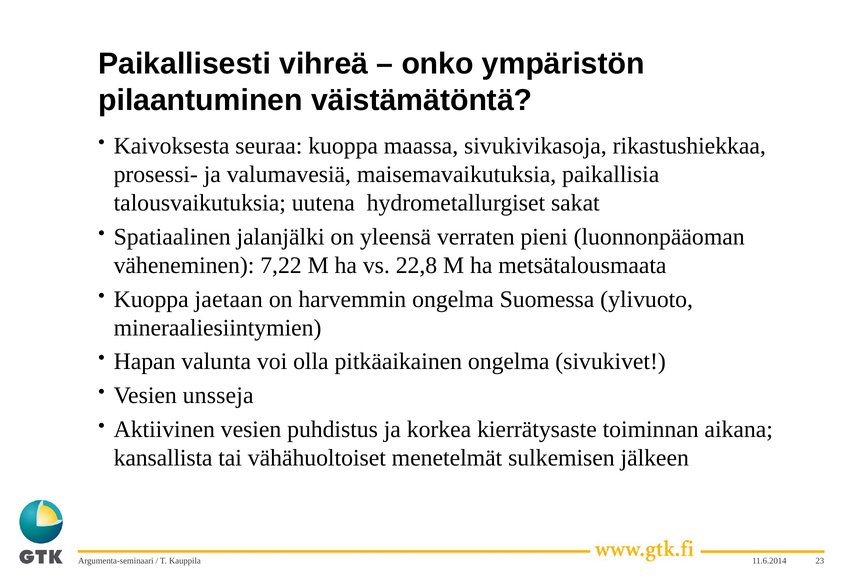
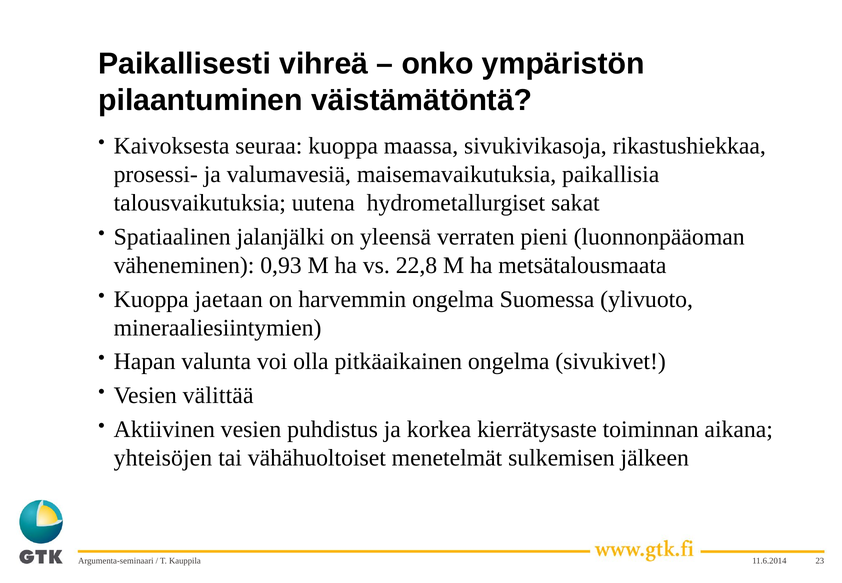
7,22: 7,22 -> 0,93
unsseja: unsseja -> välittää
kansallista: kansallista -> yhteisöjen
